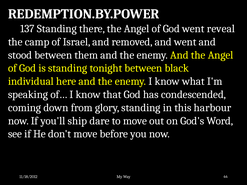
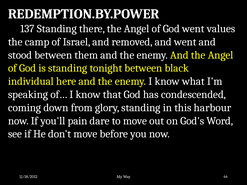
reveal: reveal -> values
ship: ship -> pain
